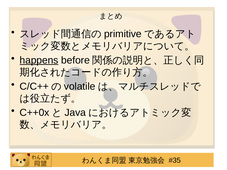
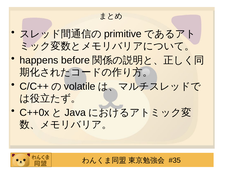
happens underline: present -> none
